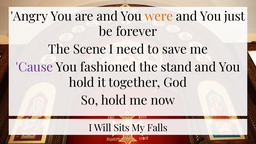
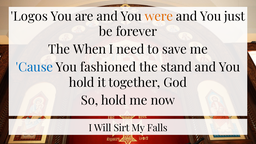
Angry: Angry -> Logos
Scene: Scene -> When
Cause colour: purple -> blue
Sits: Sits -> Sirt
